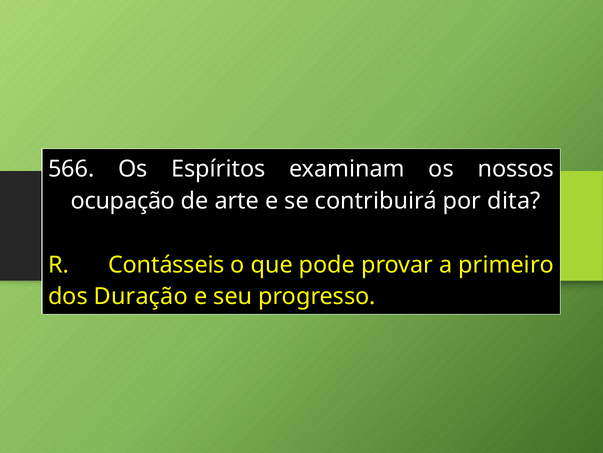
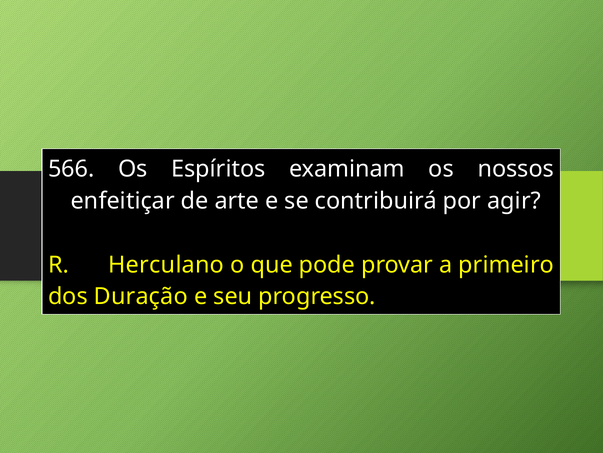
ocupação: ocupação -> enfeitiçar
dita: dita -> agir
Contásseis: Contásseis -> Herculano
